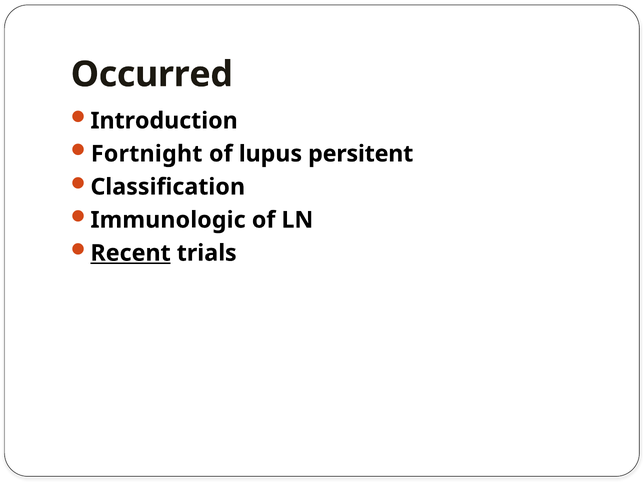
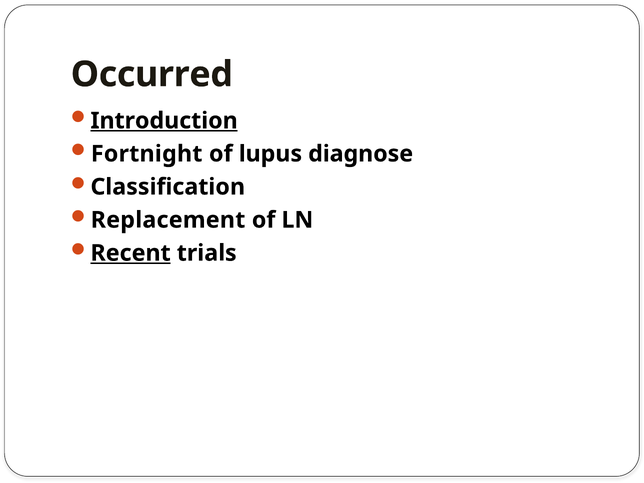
Introduction underline: none -> present
persitent: persitent -> diagnose
Immunologic: Immunologic -> Replacement
